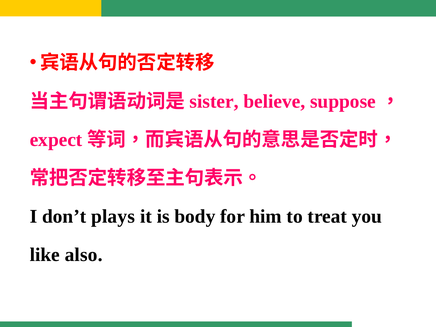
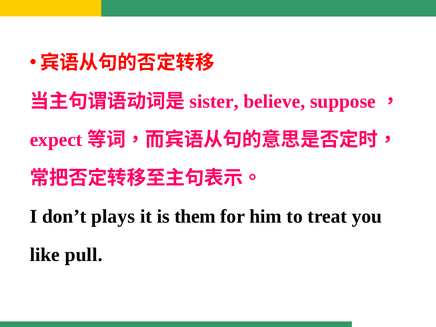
body: body -> them
also: also -> pull
